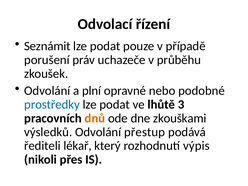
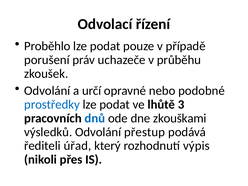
Seznámit: Seznámit -> Proběhlo
plní: plní -> určí
dnů colour: orange -> blue
lékař: lékař -> úřad
